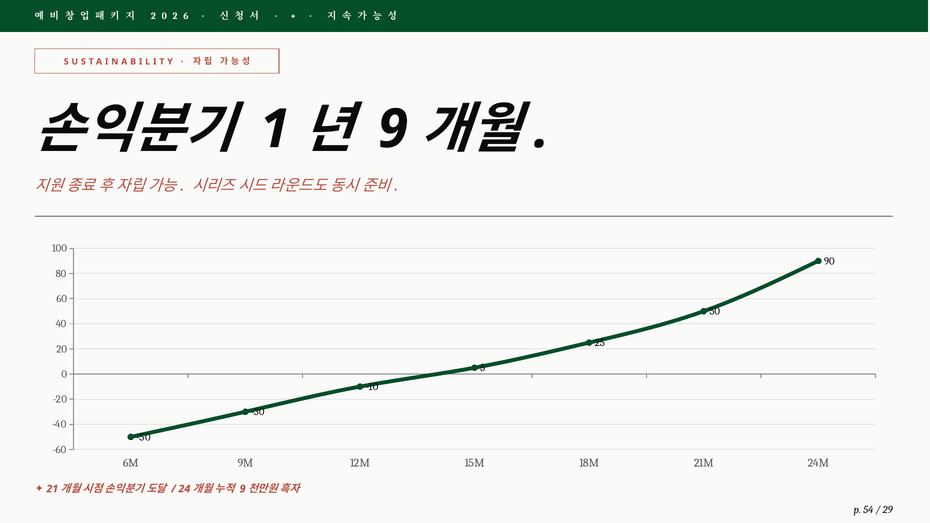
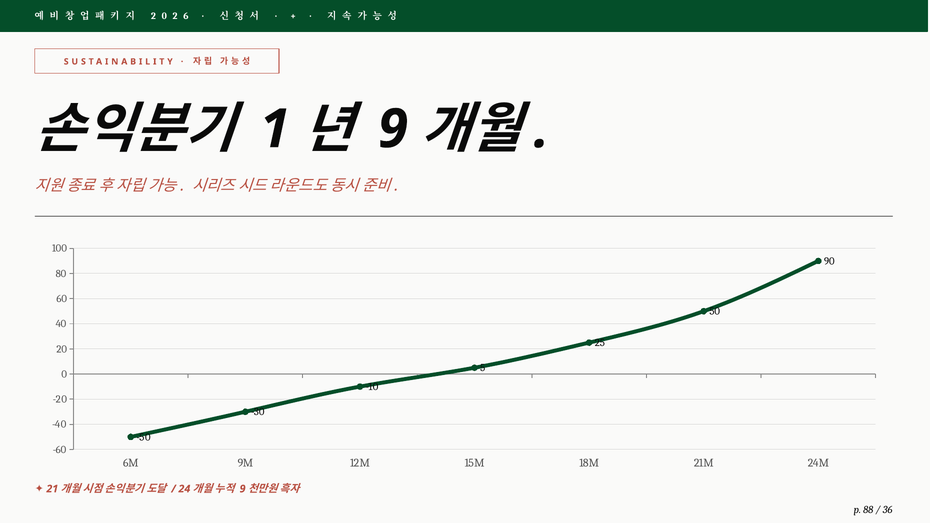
54: 54 -> 88
29: 29 -> 36
